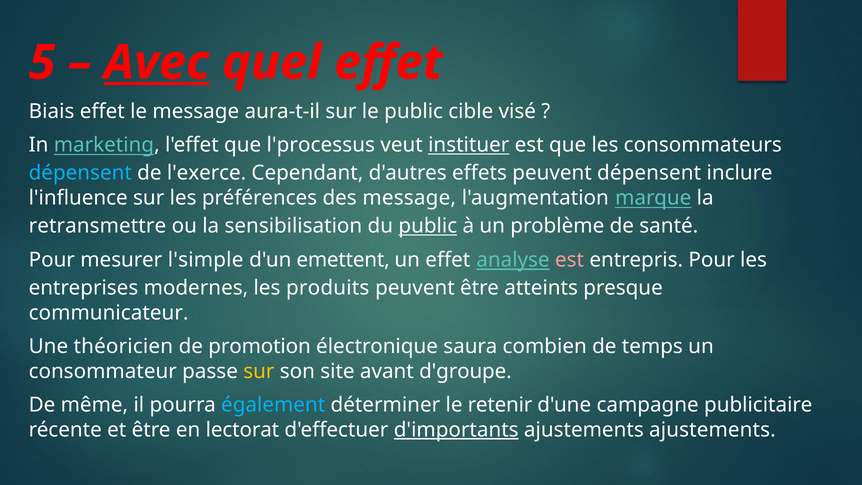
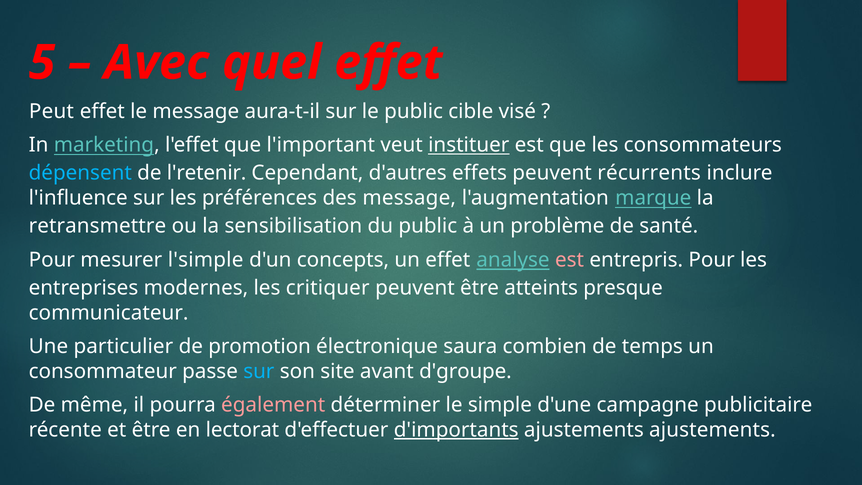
Avec underline: present -> none
Biais: Biais -> Peut
l'processus: l'processus -> l'important
l'exerce: l'exerce -> l'retenir
peuvent dépensent: dépensent -> récurrents
public at (428, 226) underline: present -> none
emettent: emettent -> concepts
produits: produits -> critiquer
théoricien: théoricien -> particulier
sur at (259, 371) colour: yellow -> light blue
également colour: light blue -> pink
retenir: retenir -> simple
